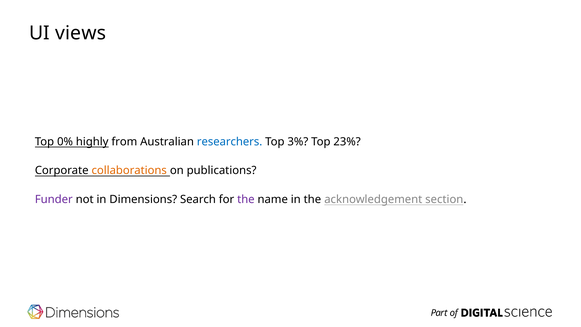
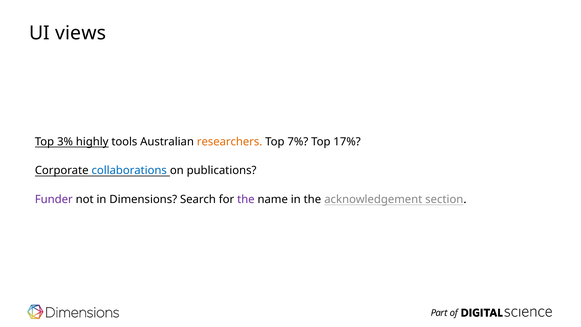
0%: 0% -> 3%
from: from -> tools
researchers colour: blue -> orange
3%: 3% -> 7%
23%: 23% -> 17%
collaborations colour: orange -> blue
